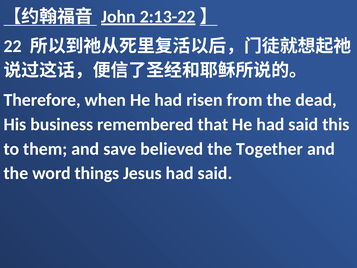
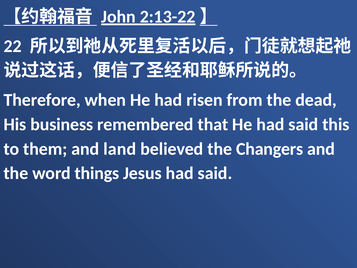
save: save -> land
Together: Together -> Changers
